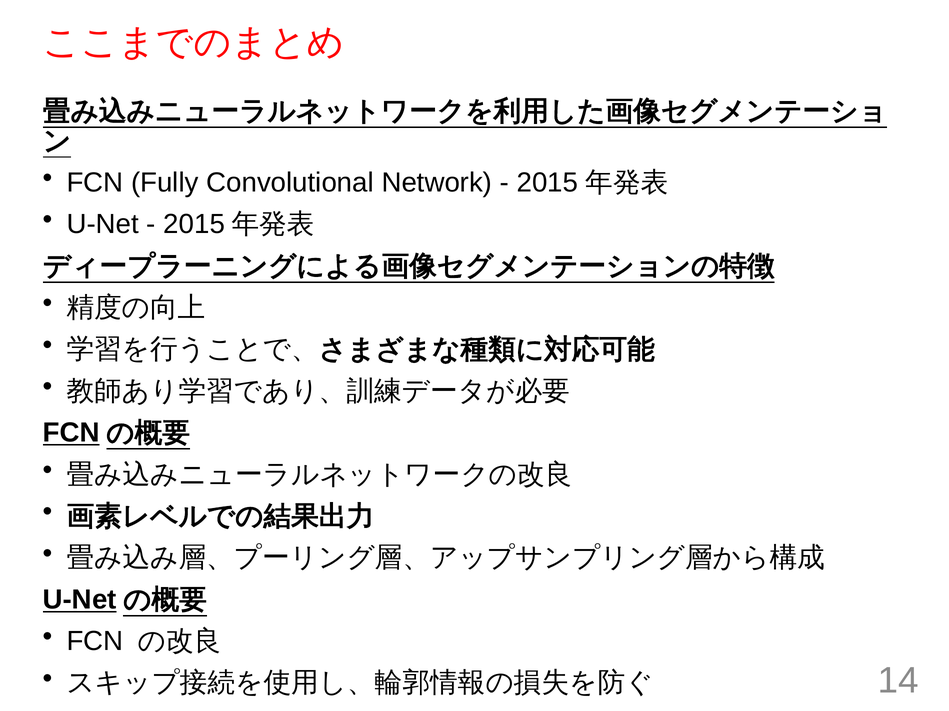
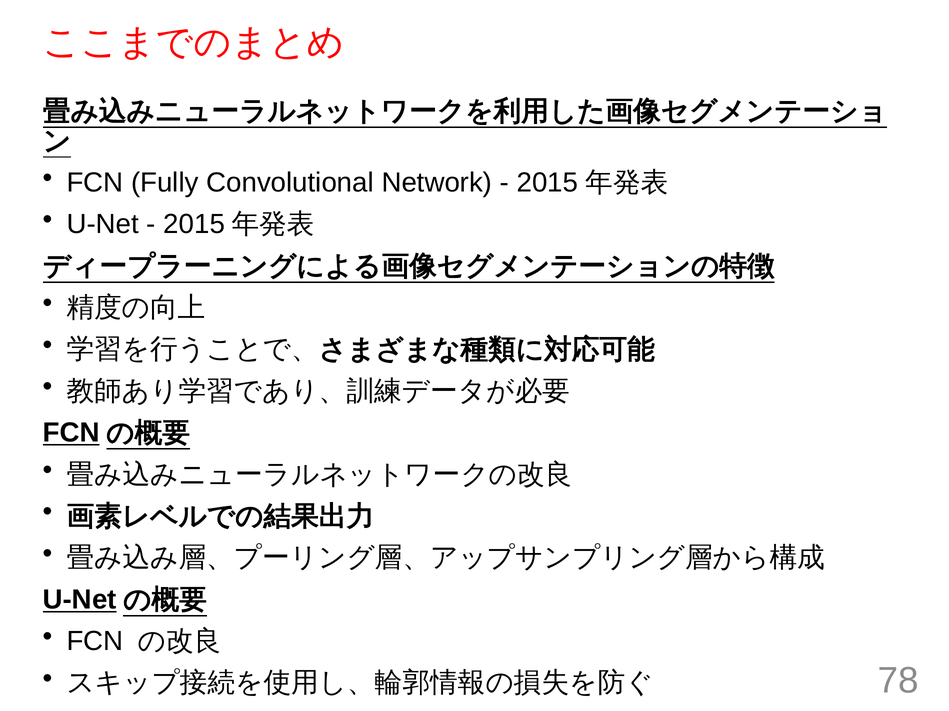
14: 14 -> 78
